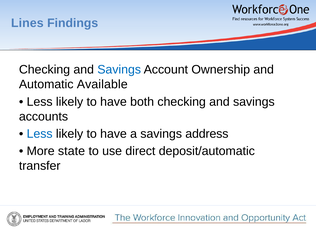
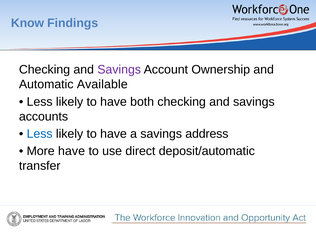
Lines: Lines -> Know
Savings at (119, 70) colour: blue -> purple
More state: state -> have
